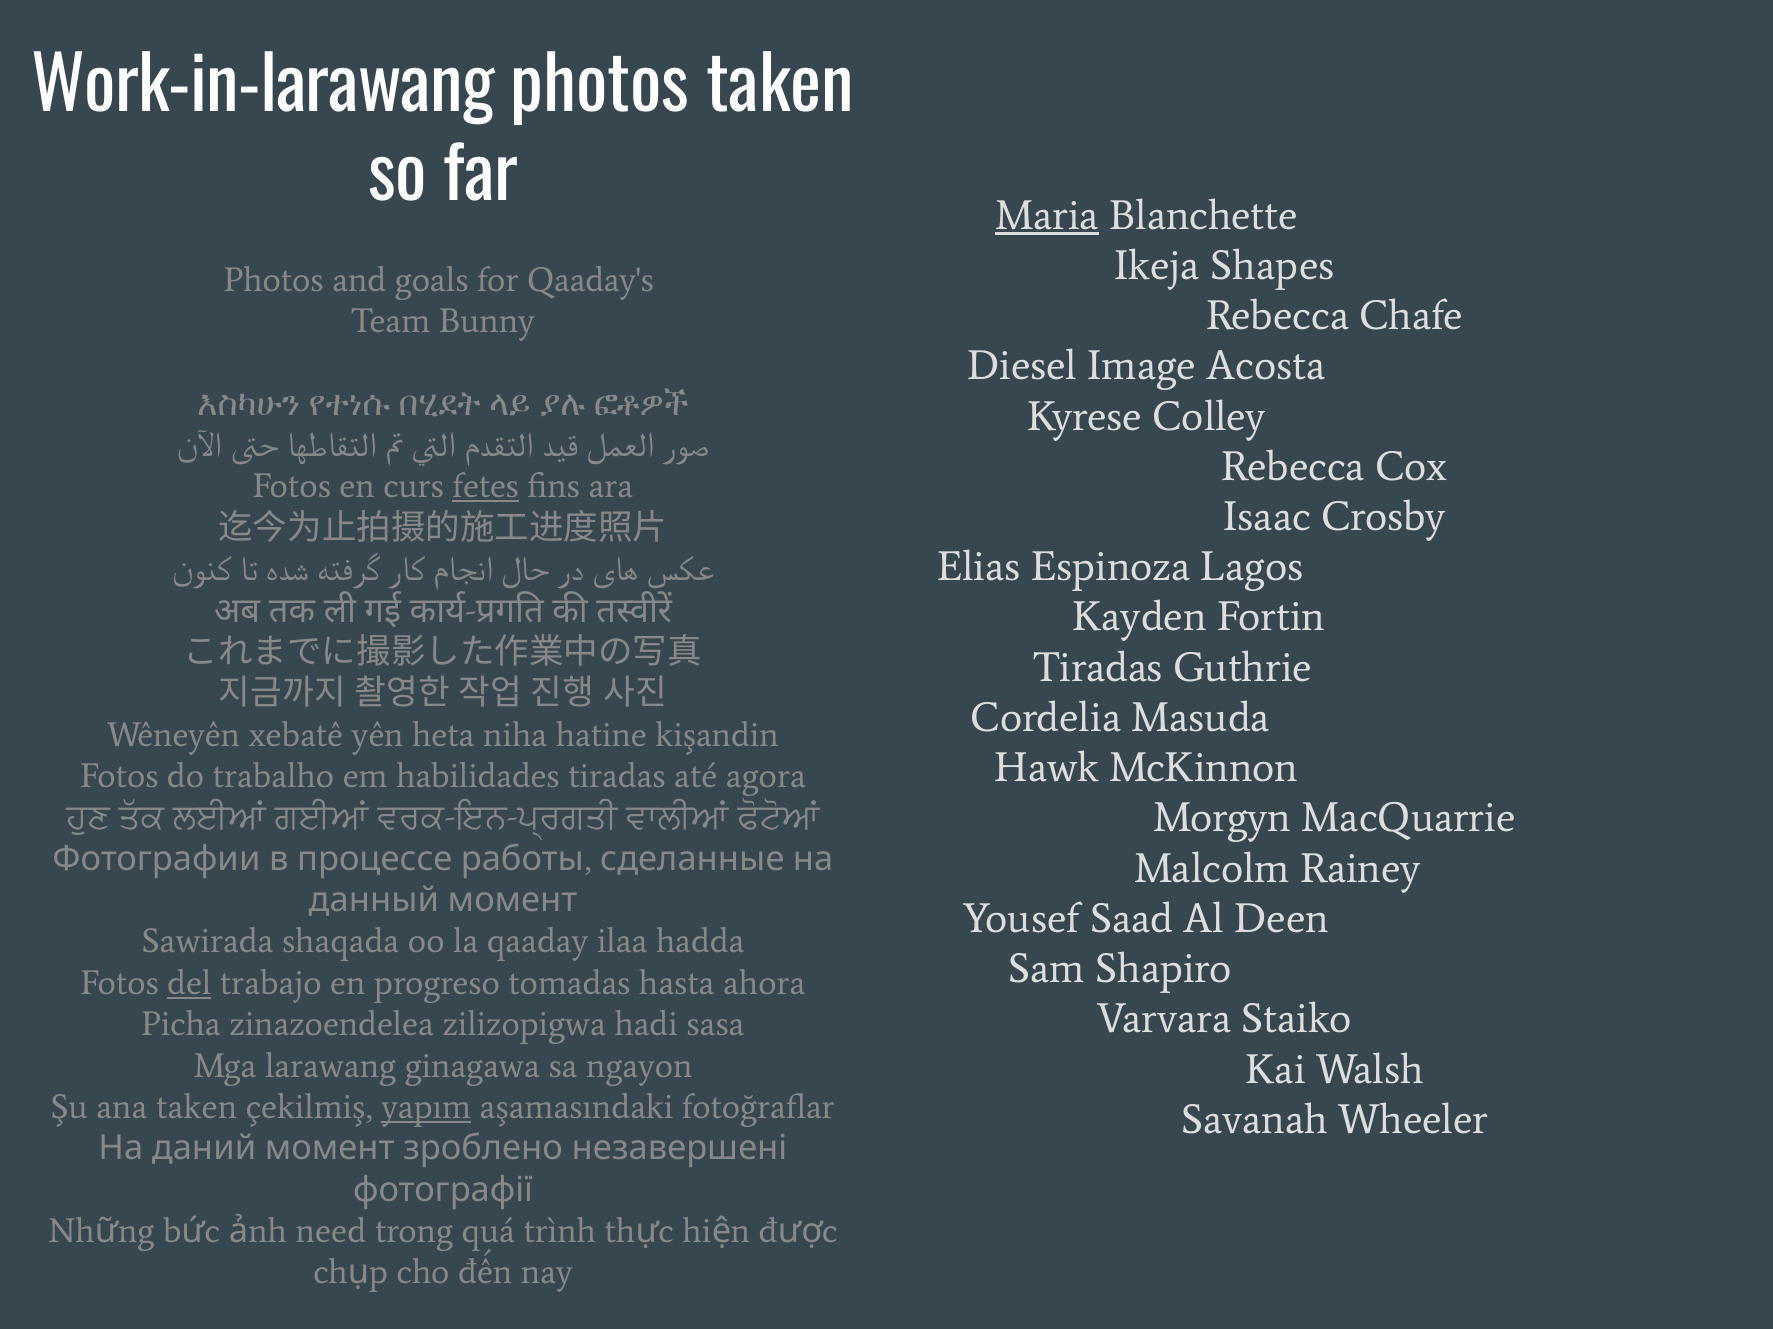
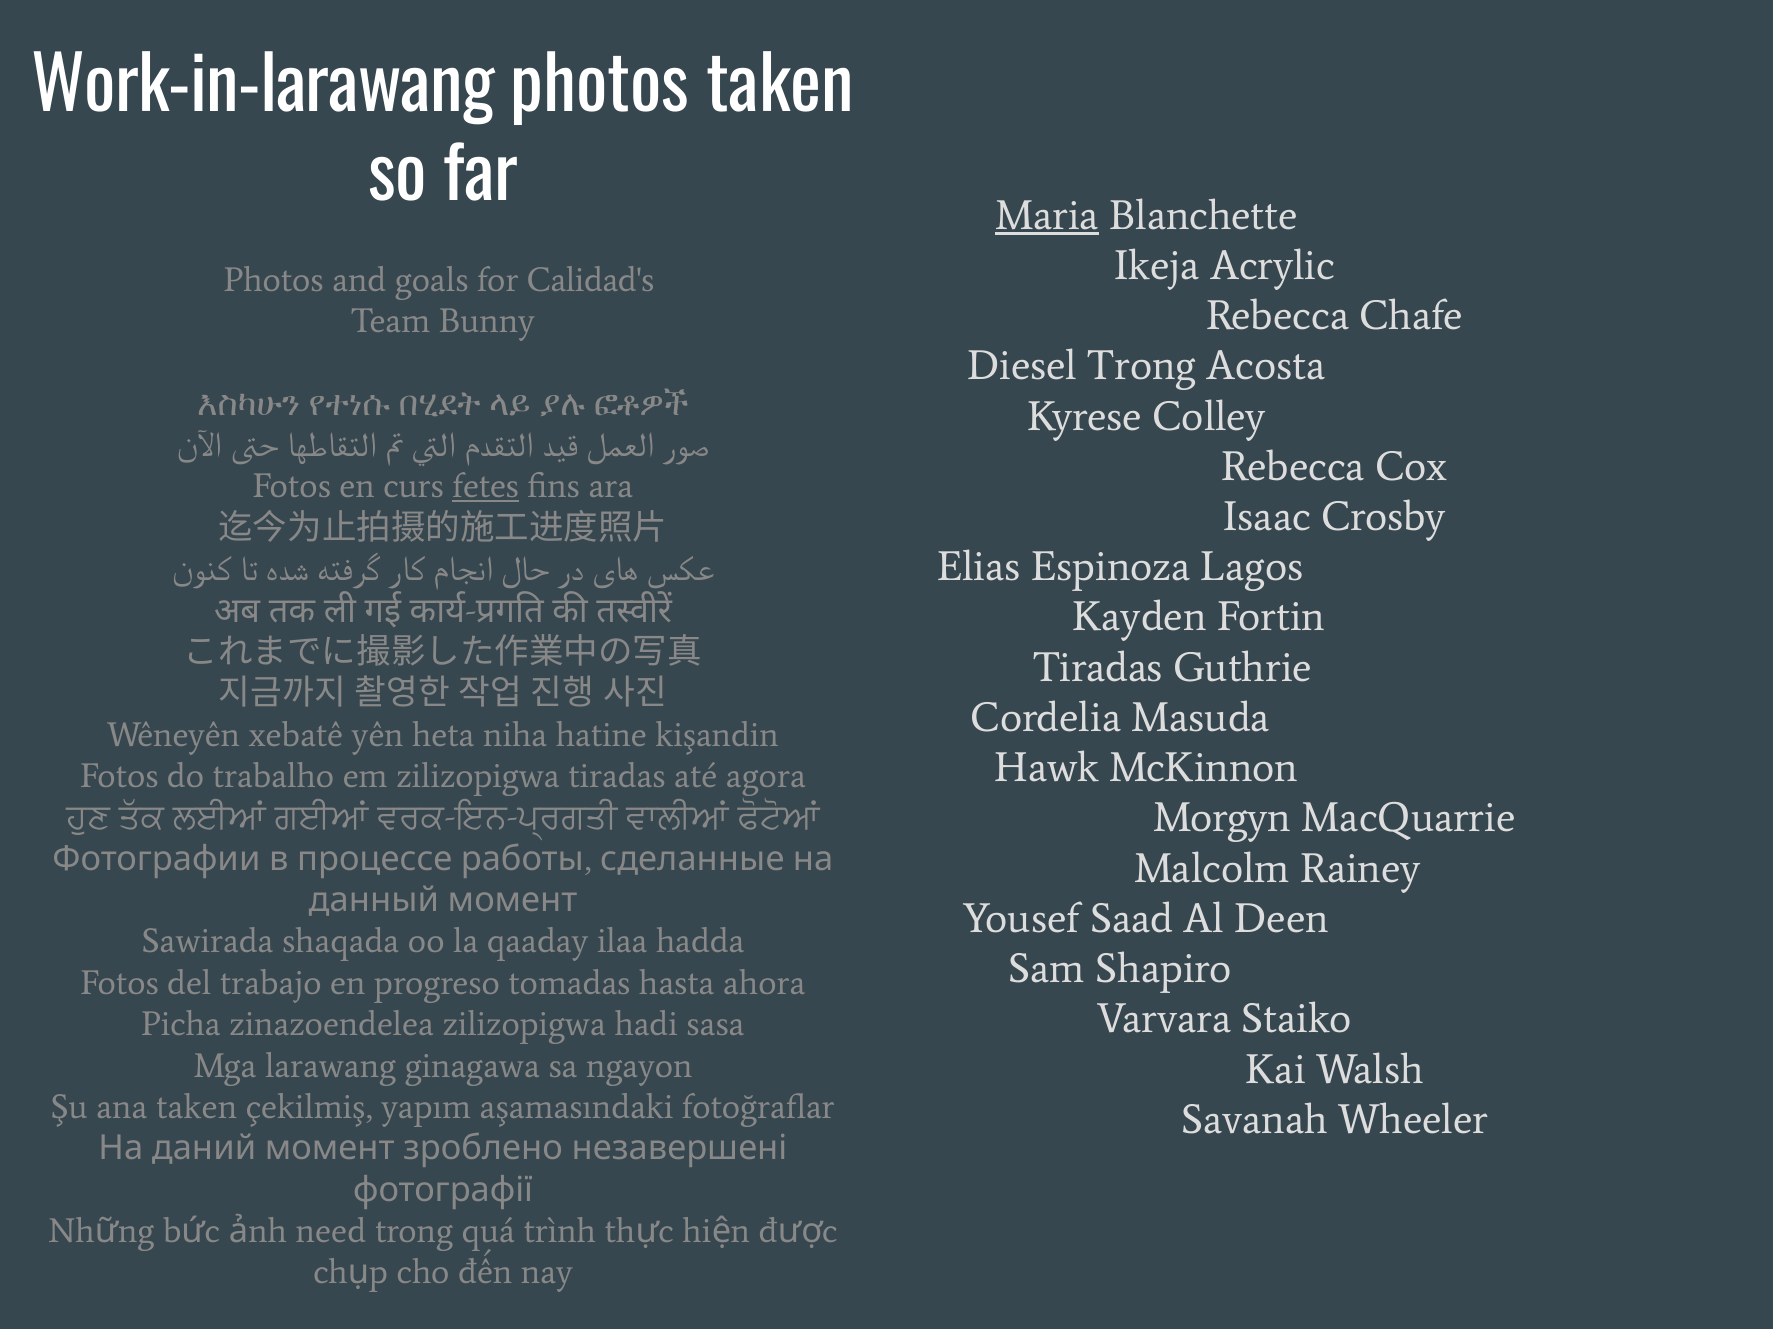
Shapes: Shapes -> Acrylic
Qaaday's: Qaaday's -> Calidad's
Diesel Image: Image -> Trong
em habilidades: habilidades -> zilizopigwa
del underline: present -> none
yapım underline: present -> none
